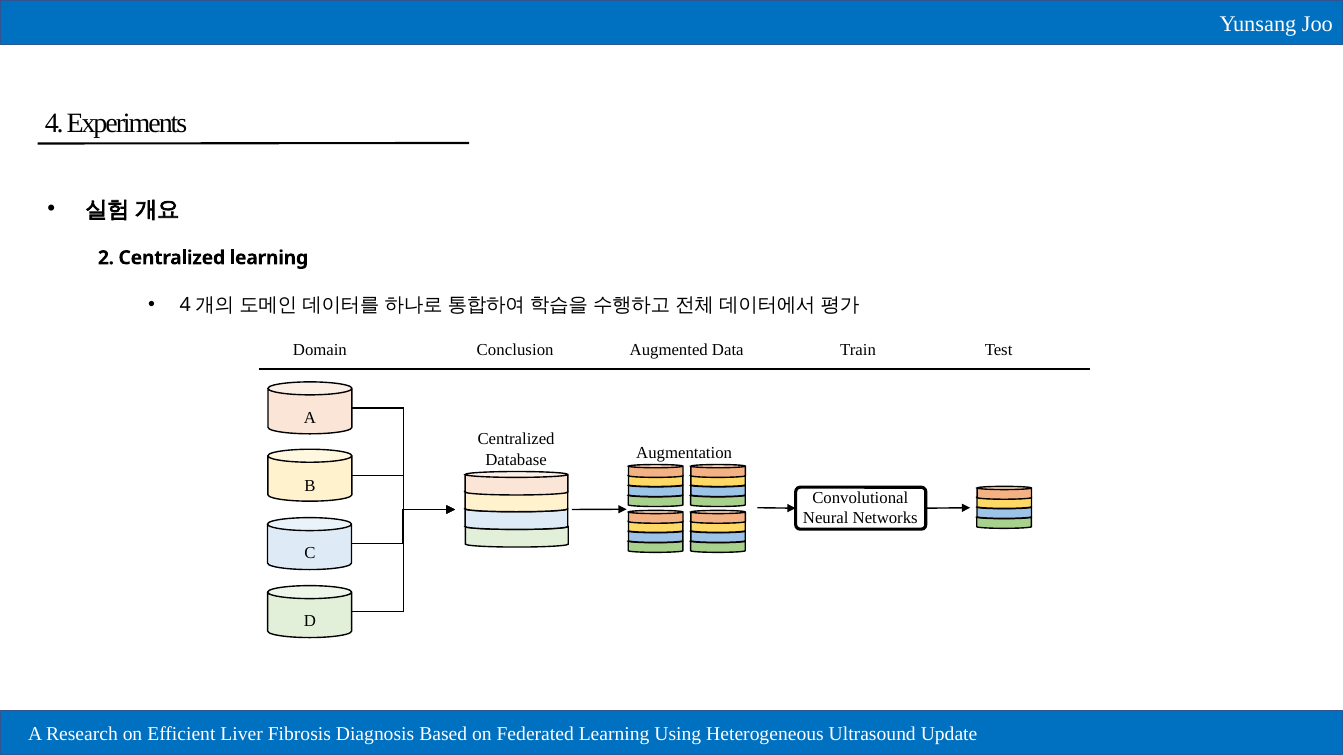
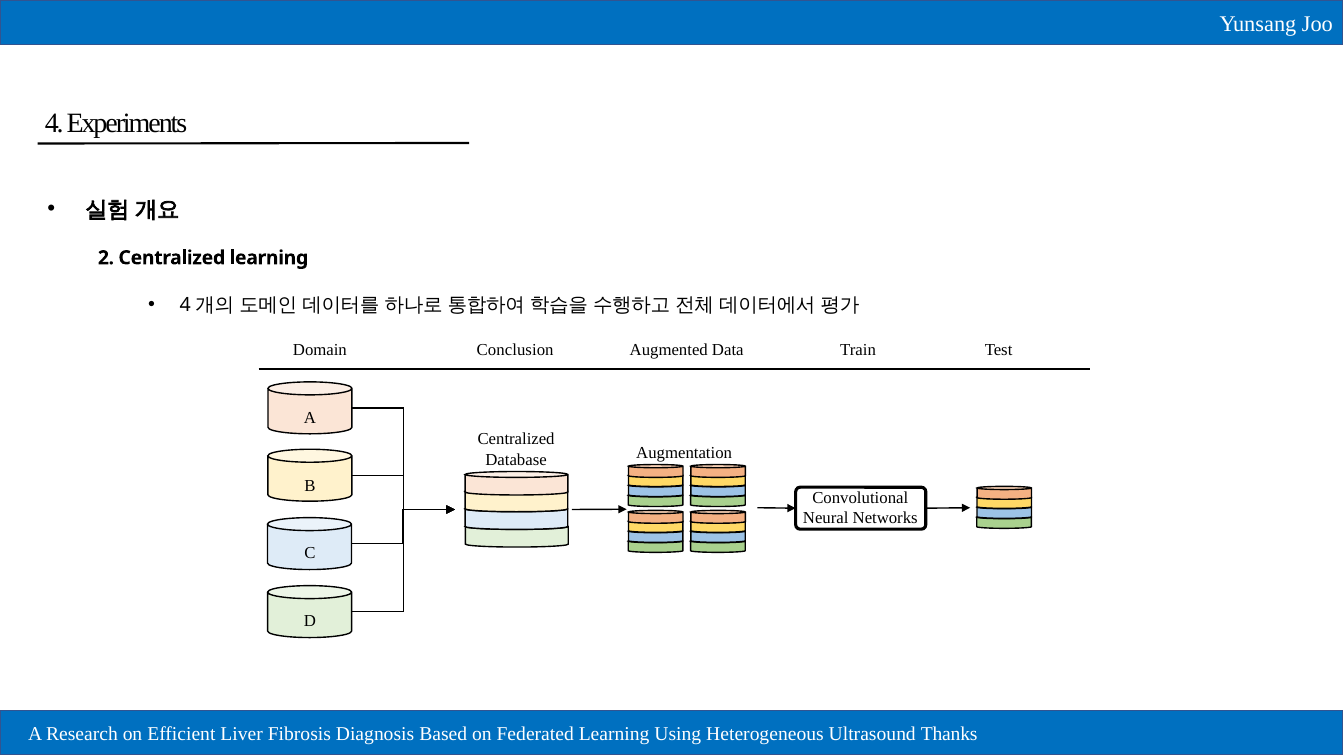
Update: Update -> Thanks
